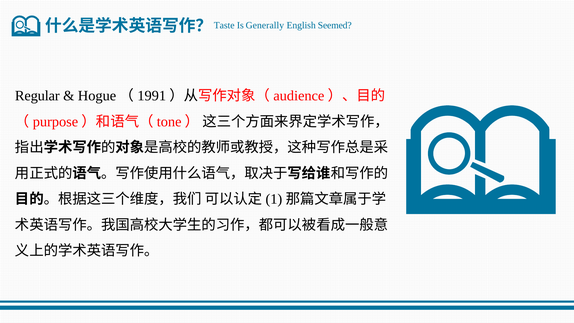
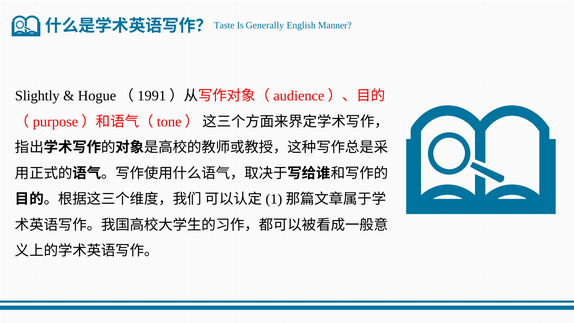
Seemed: Seemed -> Manner
Regular: Regular -> Slightly
